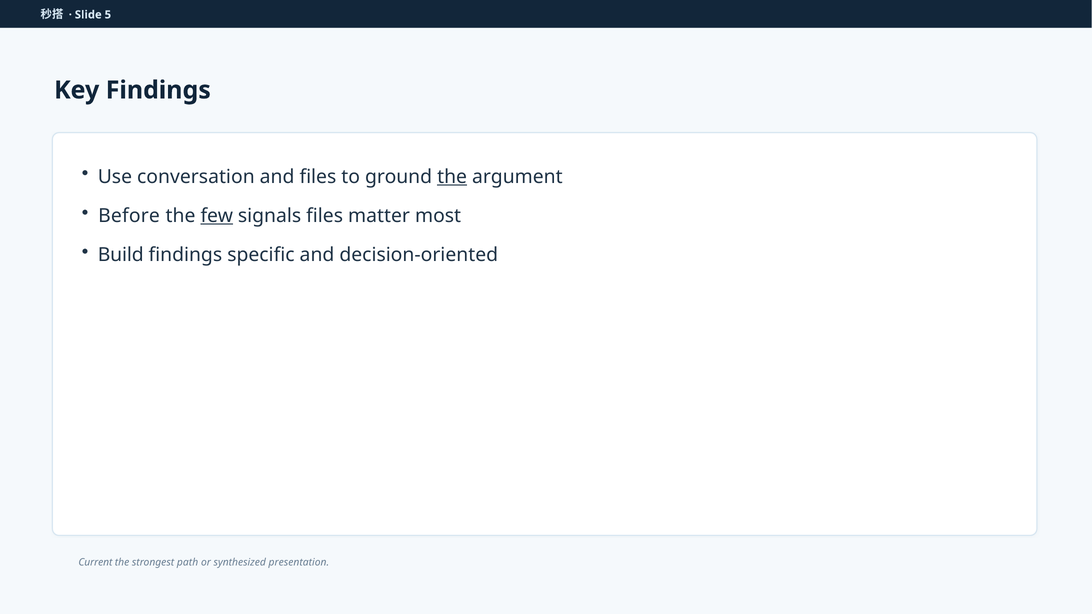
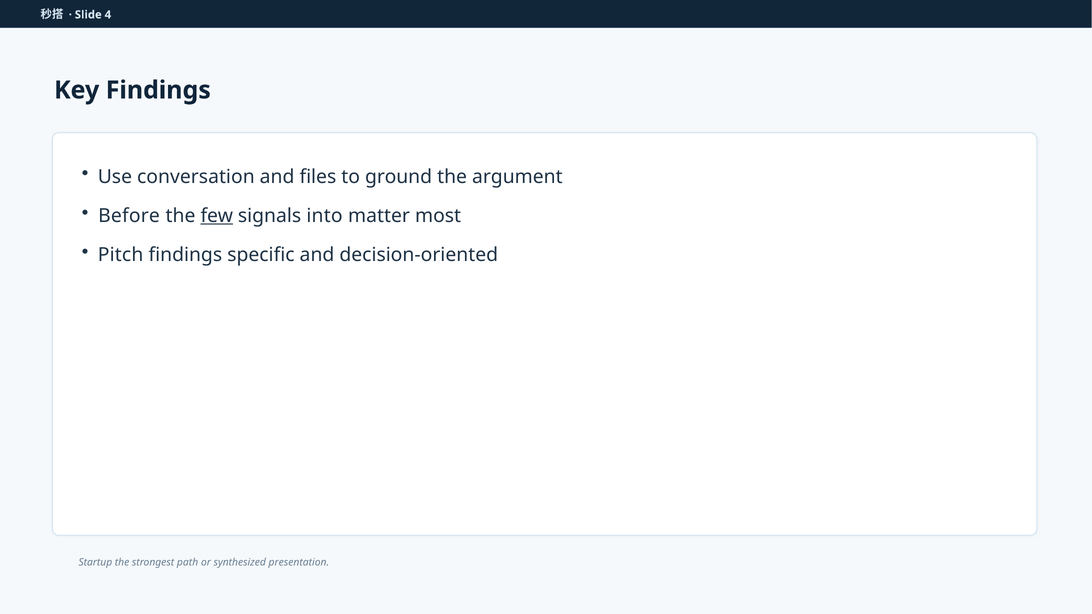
5: 5 -> 4
the at (452, 177) underline: present -> none
signals files: files -> into
Build: Build -> Pitch
Current: Current -> Startup
